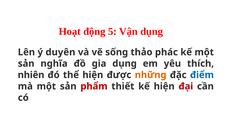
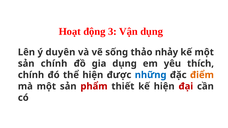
5: 5 -> 3
phác: phác -> nhảy
sản nghĩa: nghĩa -> chính
nhiên at (31, 75): nhiên -> chính
những colour: orange -> blue
điểm colour: blue -> orange
